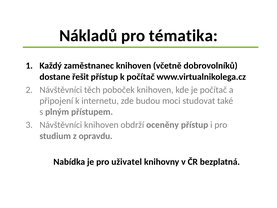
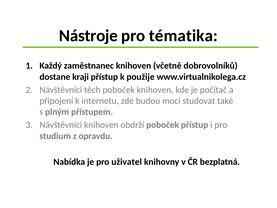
Nákladů: Nákladů -> Nástroje
řešit: řešit -> kraji
k počítač: počítač -> použije
obdrží oceněny: oceněny -> poboček
